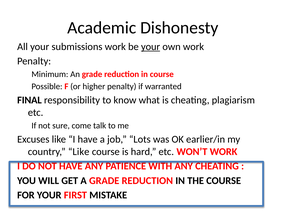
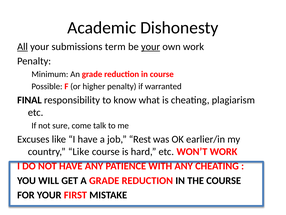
All underline: none -> present
submissions work: work -> term
Lots: Lots -> Rest
